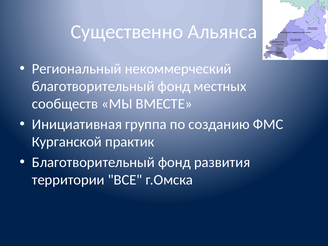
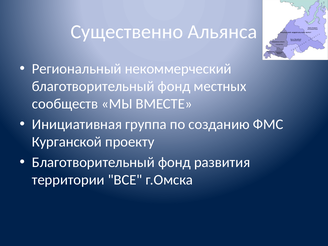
практик: практик -> проекту
